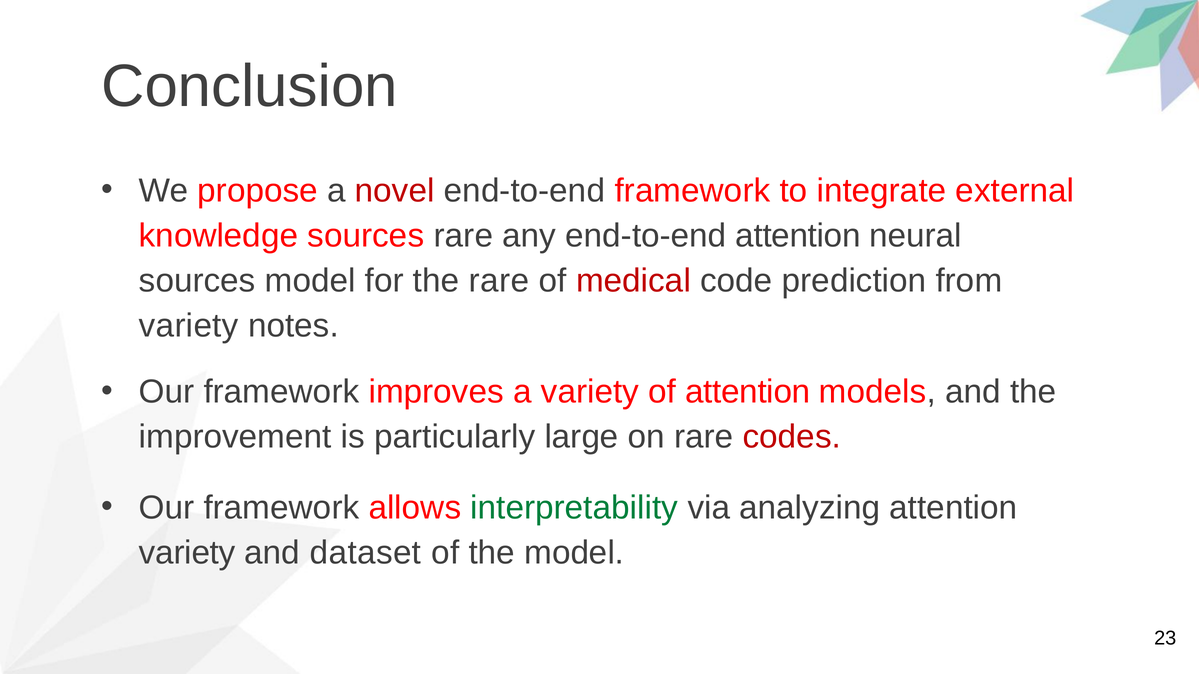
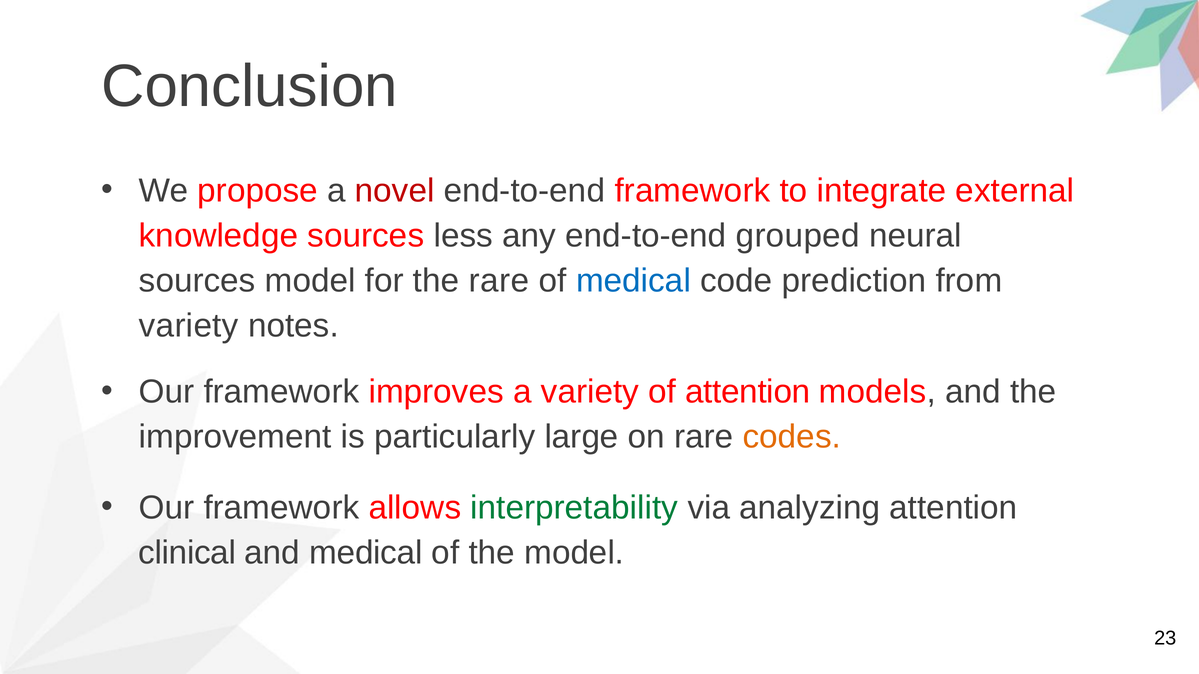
sources rare: rare -> less
end-to-end attention: attention -> grouped
medical at (633, 281) colour: red -> blue
codes colour: red -> orange
variety at (187, 553): variety -> clinical
and dataset: dataset -> medical
